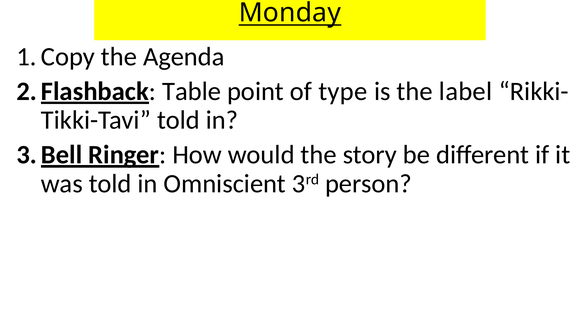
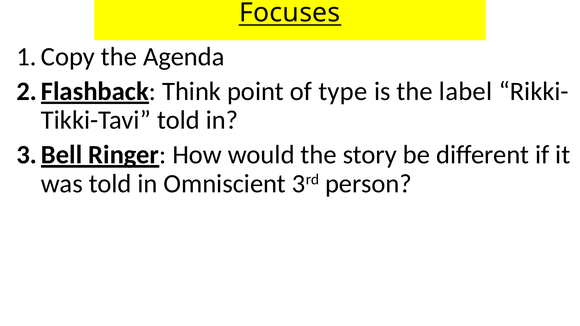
Monday: Monday -> Focuses
Table: Table -> Think
